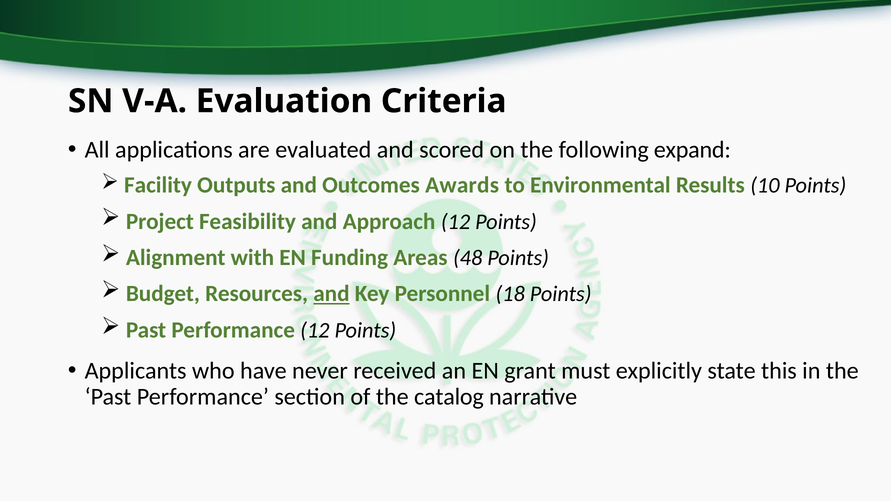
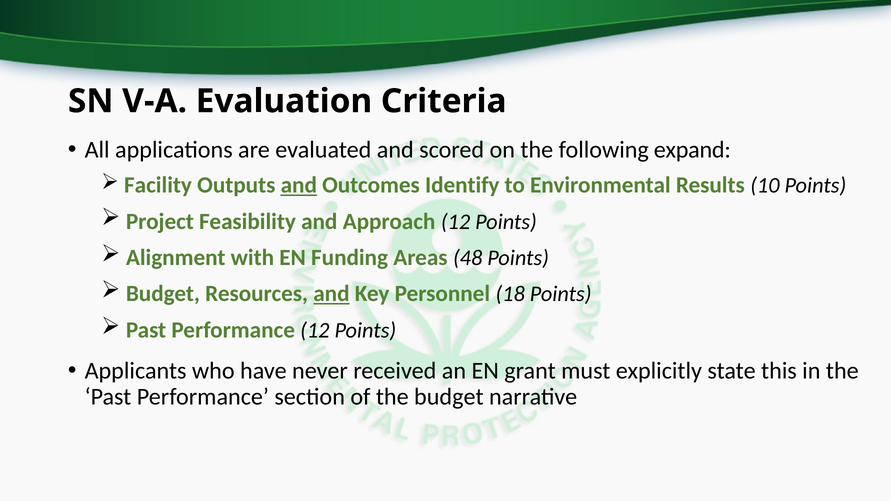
and at (299, 185) underline: none -> present
Awards: Awards -> Identify
the catalog: catalog -> budget
